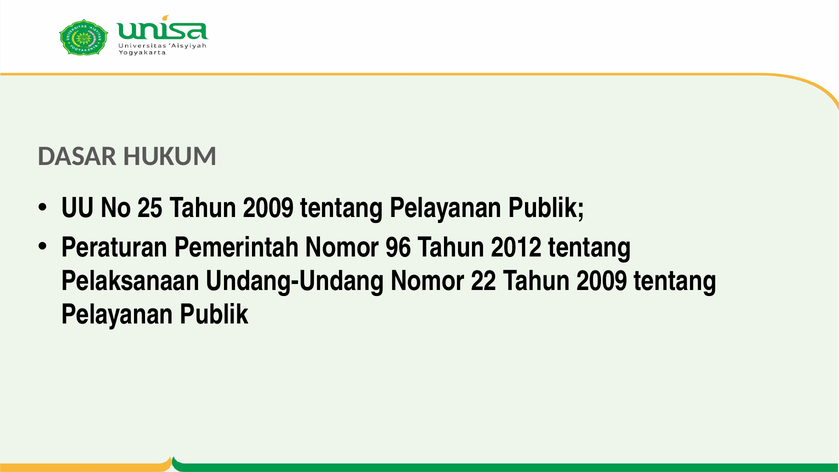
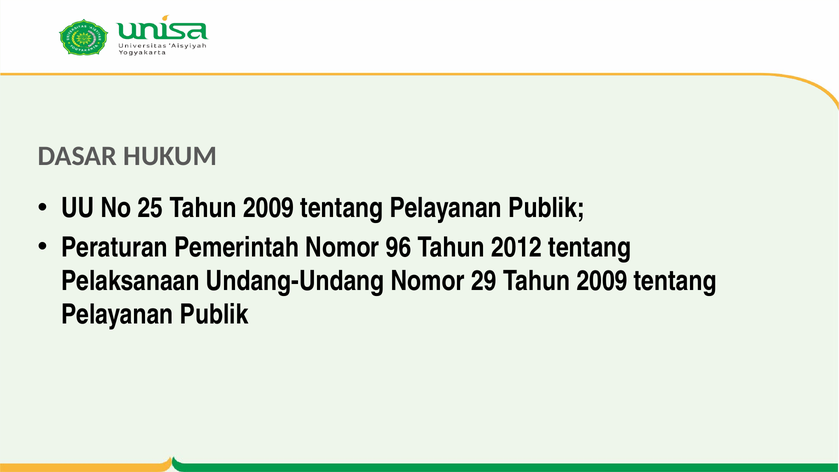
22: 22 -> 29
